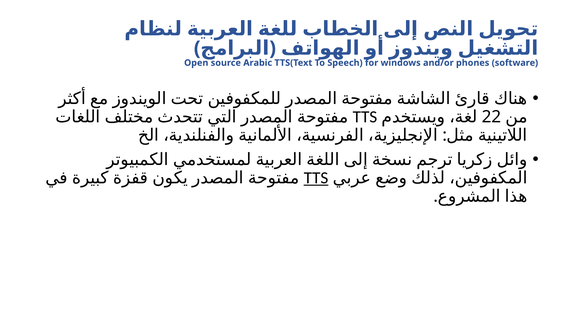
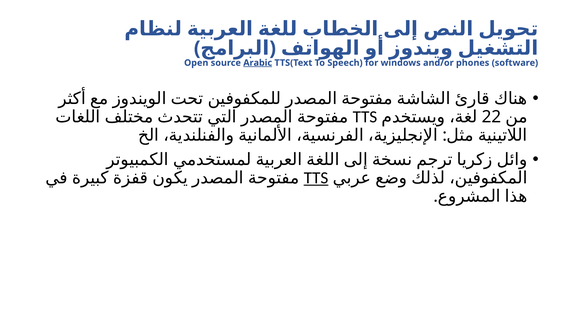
Arabic underline: none -> present
